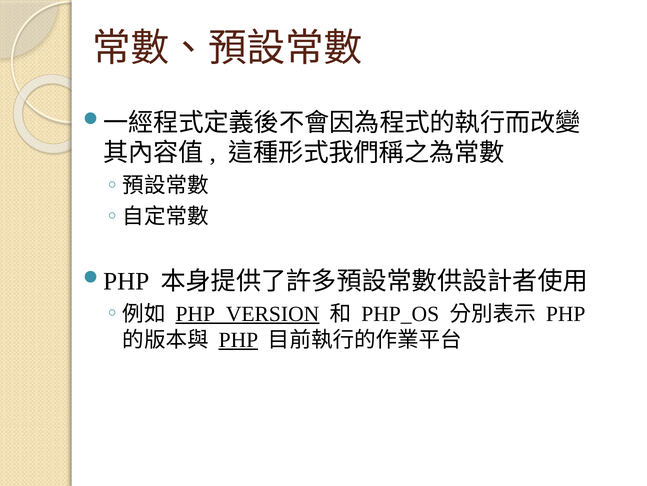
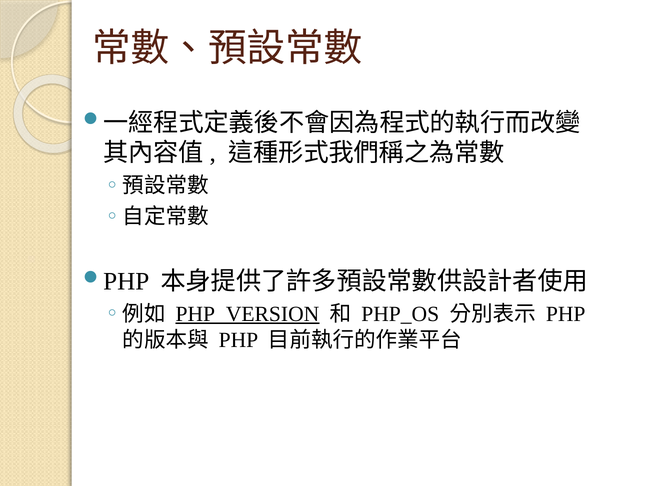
PHP at (238, 339) underline: present -> none
